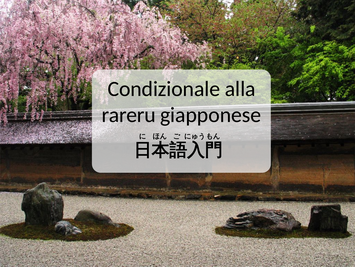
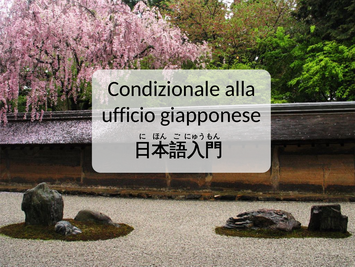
rareru: rareru -> ufficio
